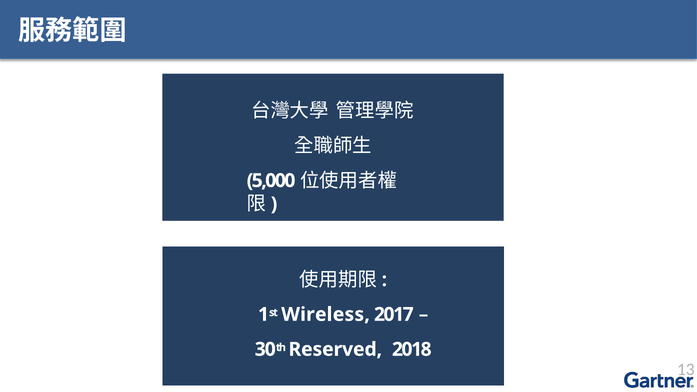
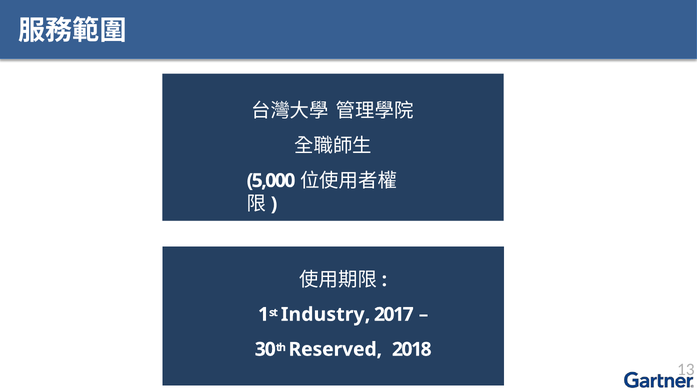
Wireless: Wireless -> Industry
